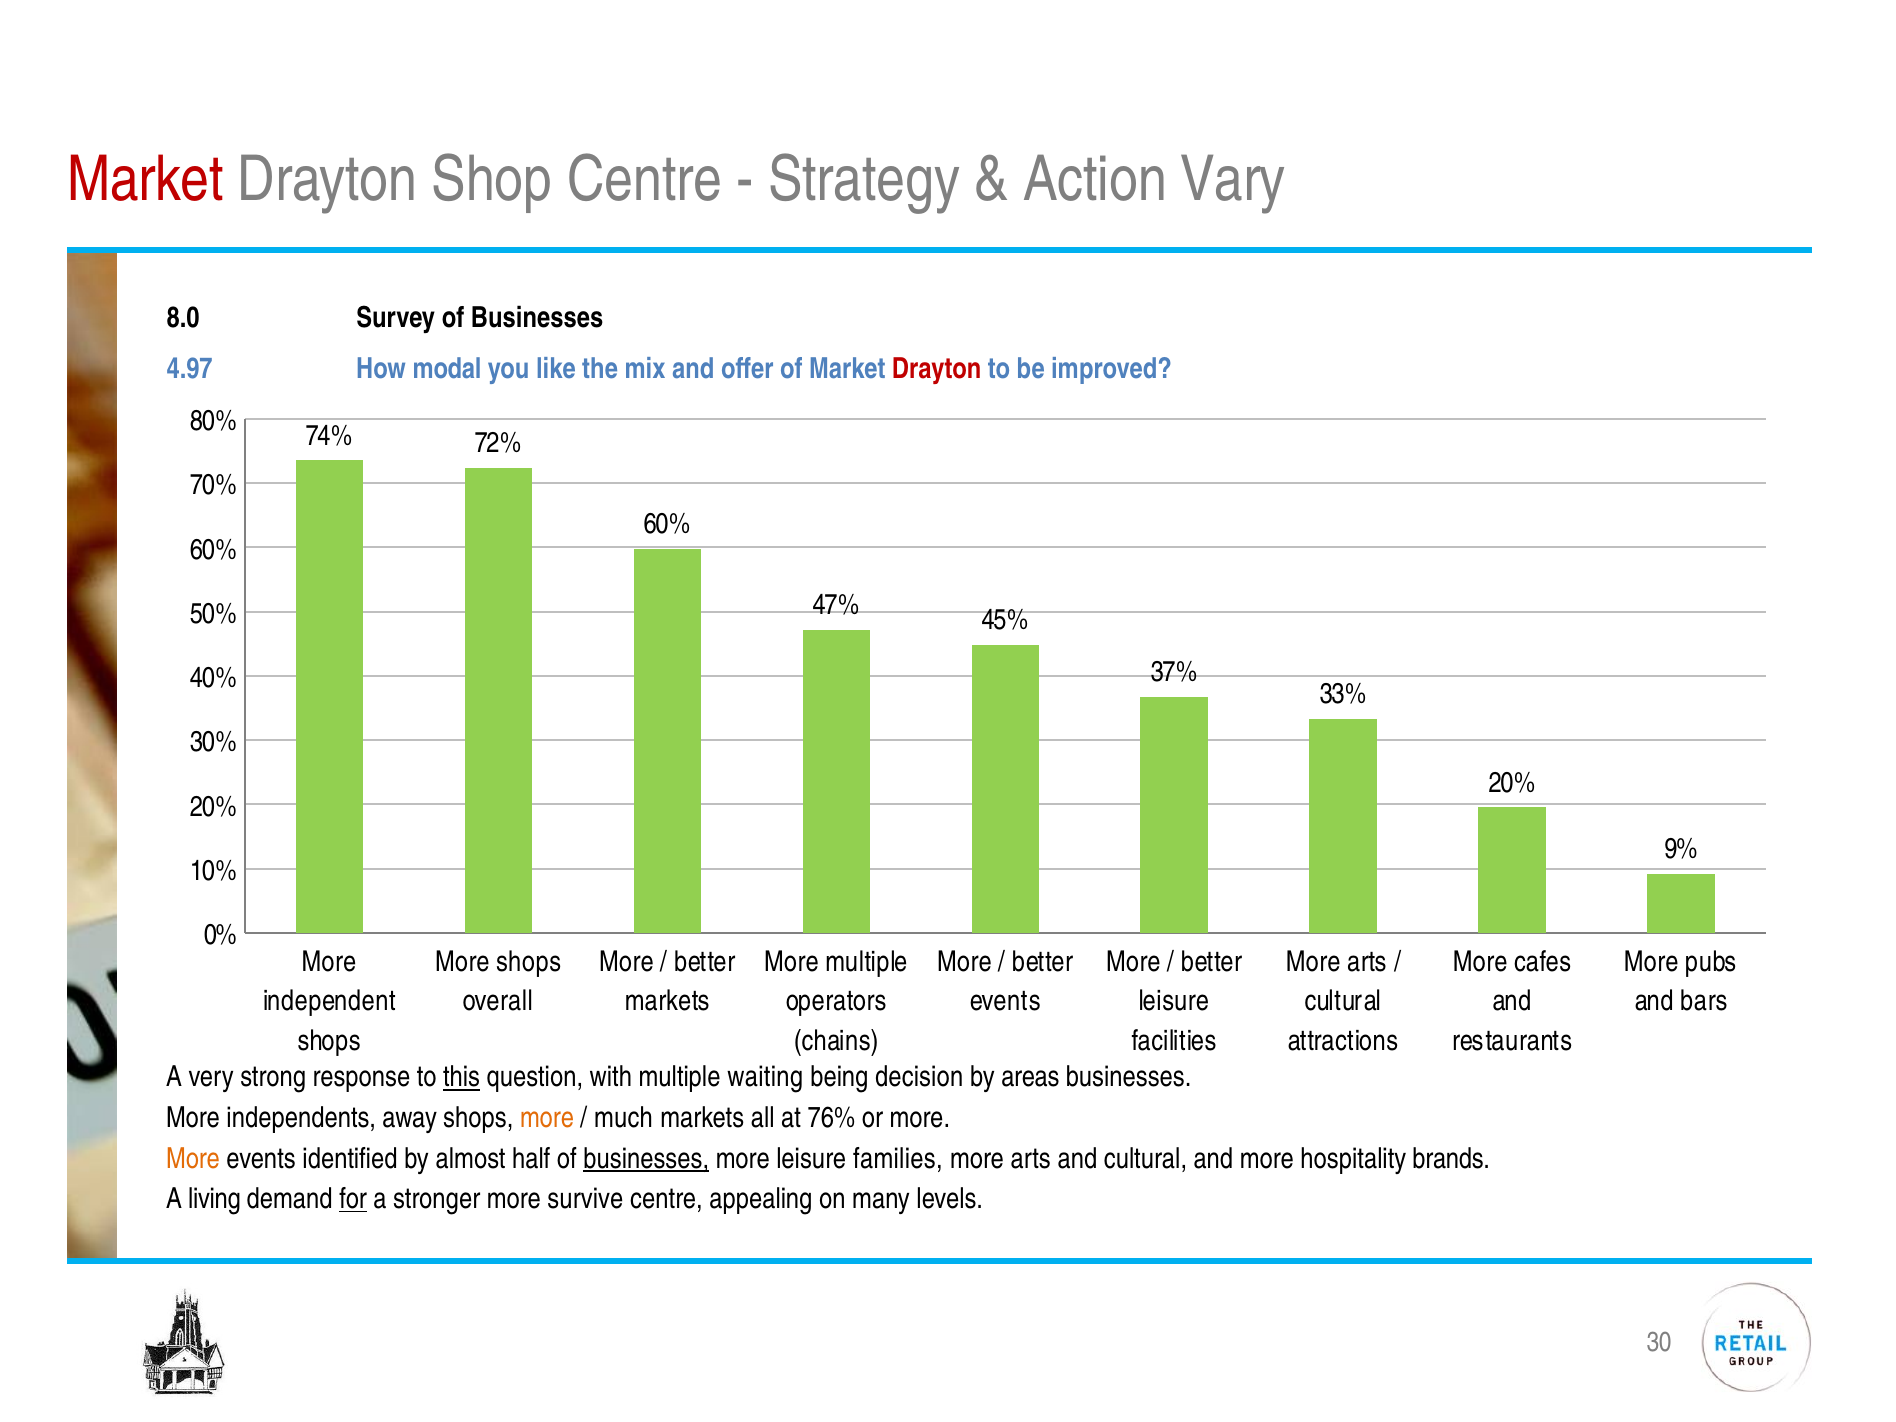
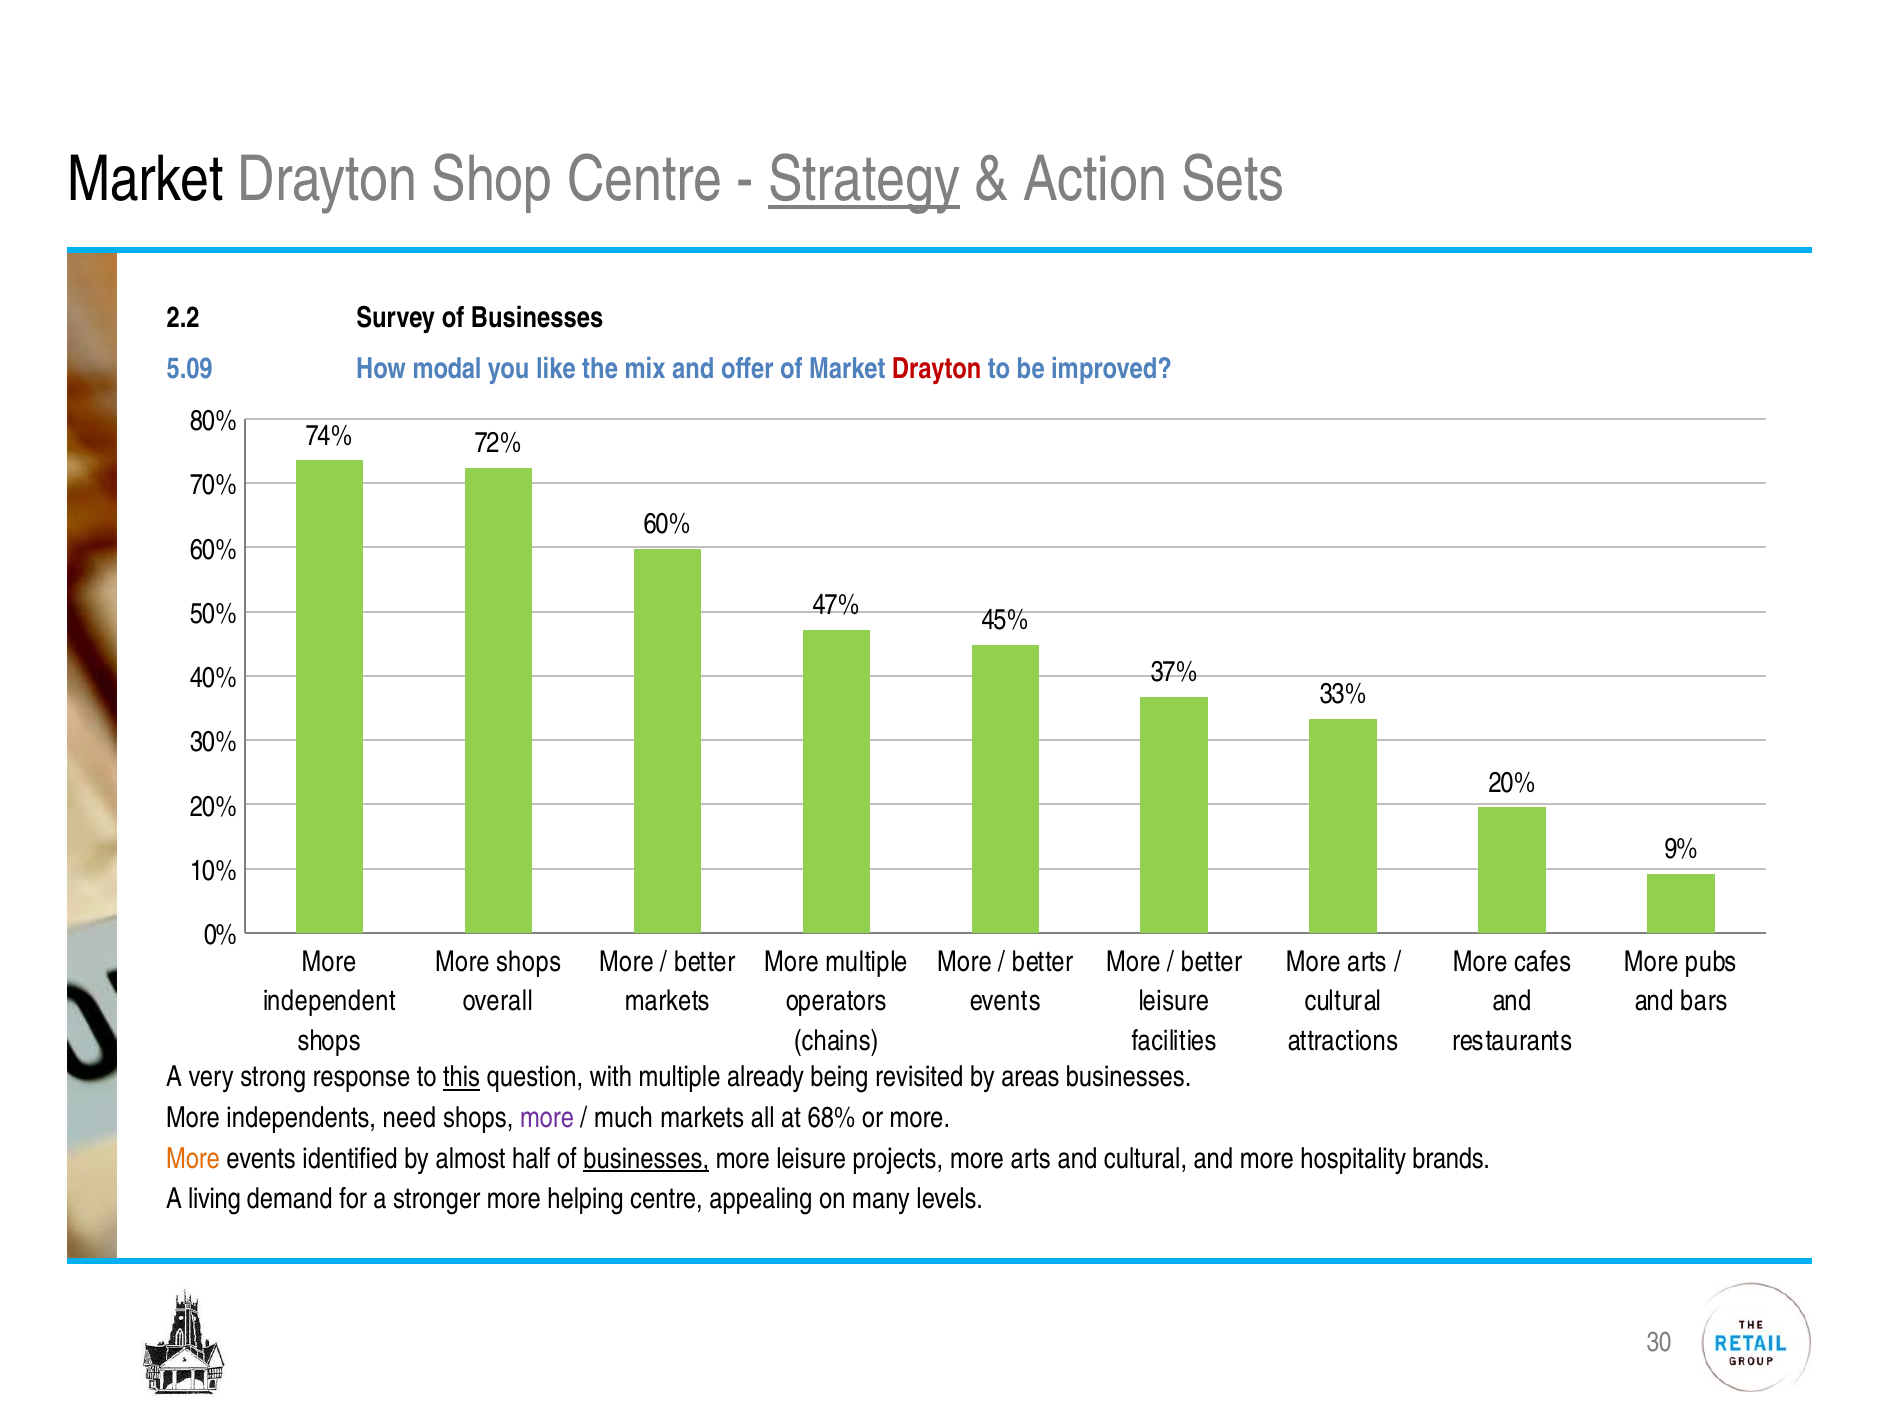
Market at (146, 180) colour: red -> black
Strategy underline: none -> present
Vary: Vary -> Sets
8.0: 8.0 -> 2.2
4.97: 4.97 -> 5.09
waiting: waiting -> already
decision: decision -> revisited
away: away -> need
more at (547, 1118) colour: orange -> purple
76%: 76% -> 68%
families: families -> projects
for underline: present -> none
survive: survive -> helping
